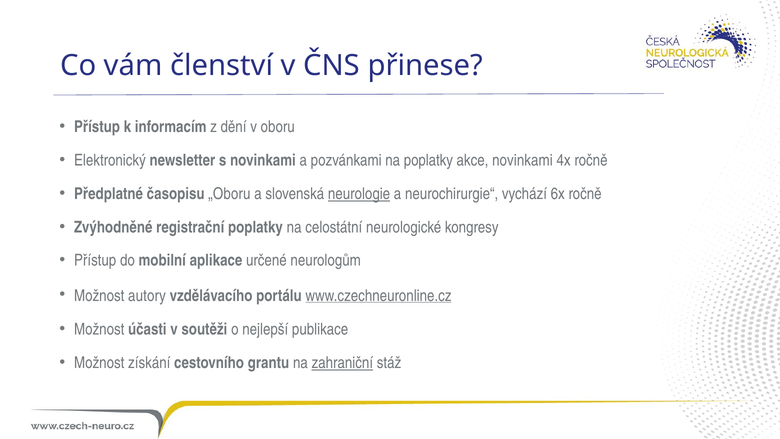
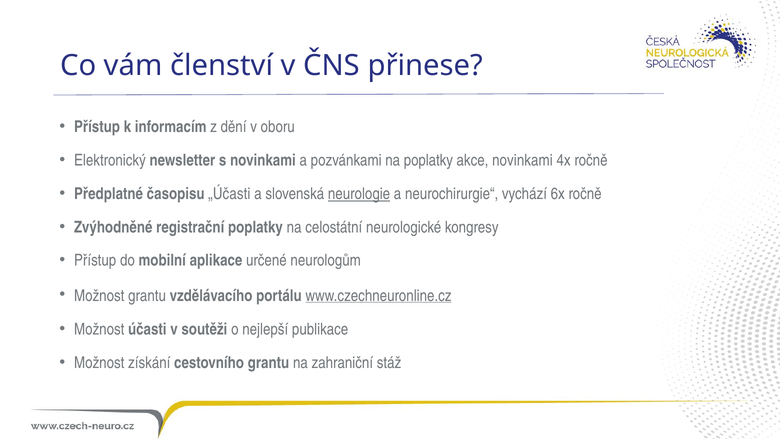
„Oboru: „Oboru -> „Účasti
Možnost autory: autory -> grantu
zahraniční underline: present -> none
